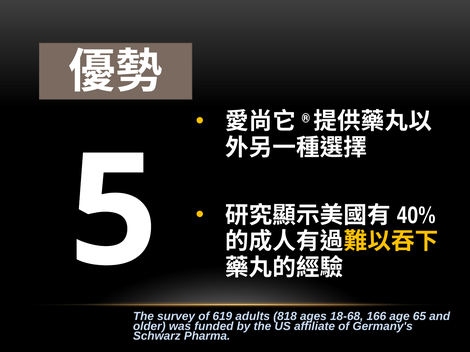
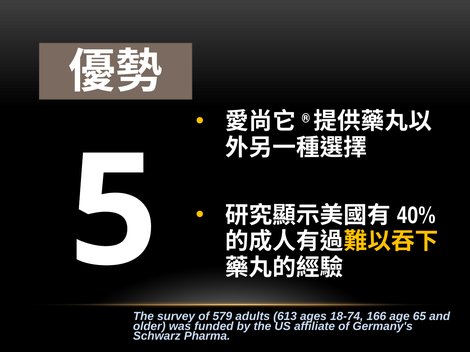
619: 619 -> 579
818: 818 -> 613
18-68: 18-68 -> 18-74
